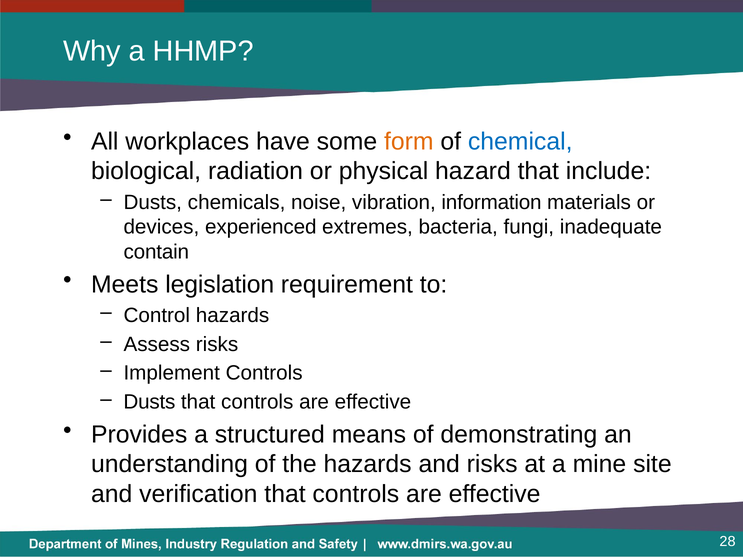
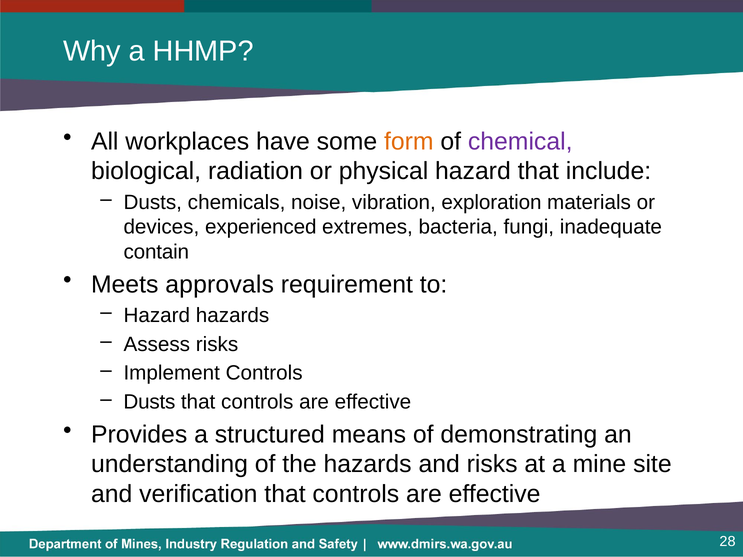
chemical colour: blue -> purple
information: information -> exploration
legislation: legislation -> approvals
Control at (157, 316): Control -> Hazard
